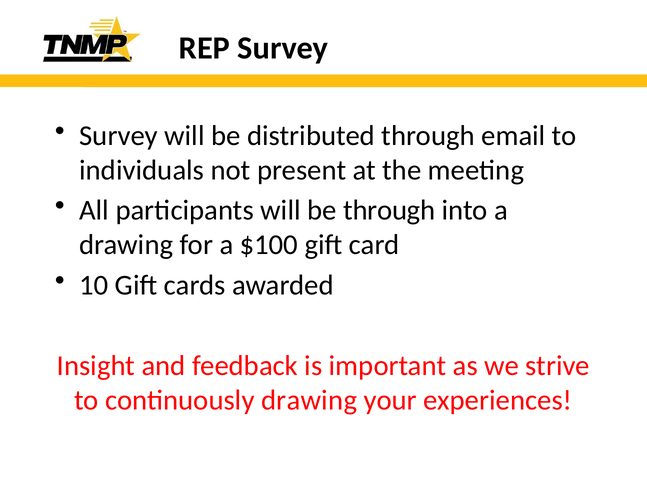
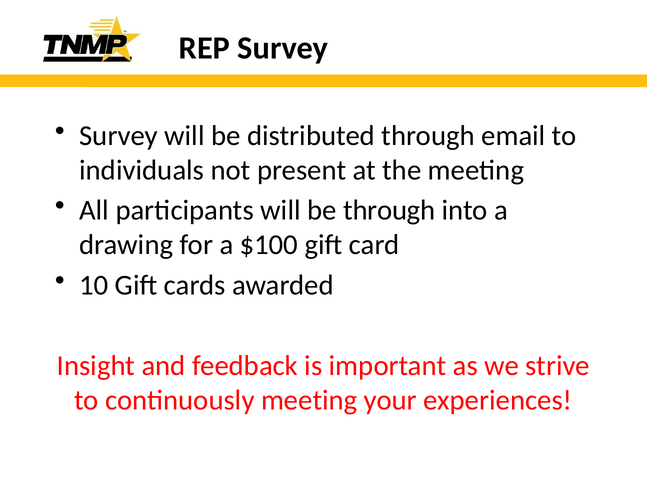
continuously drawing: drawing -> meeting
